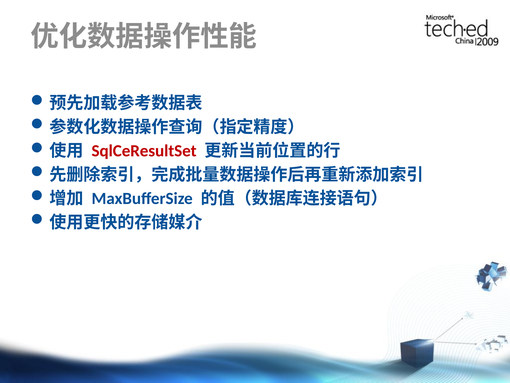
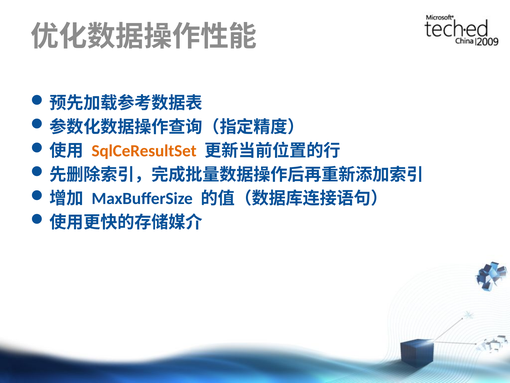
SqlCeResultSet colour: red -> orange
